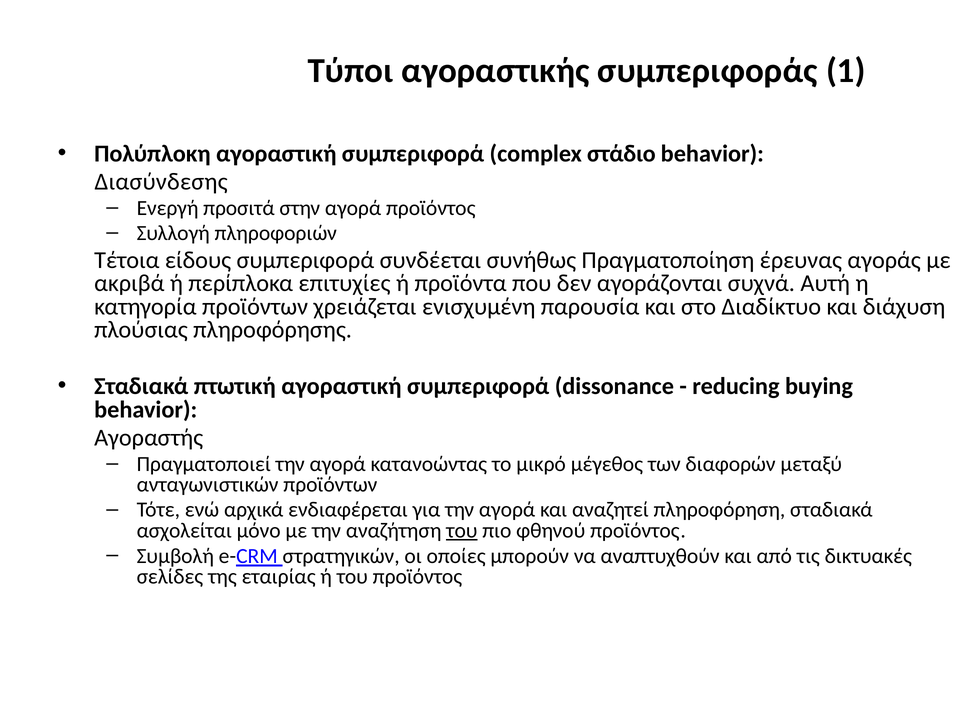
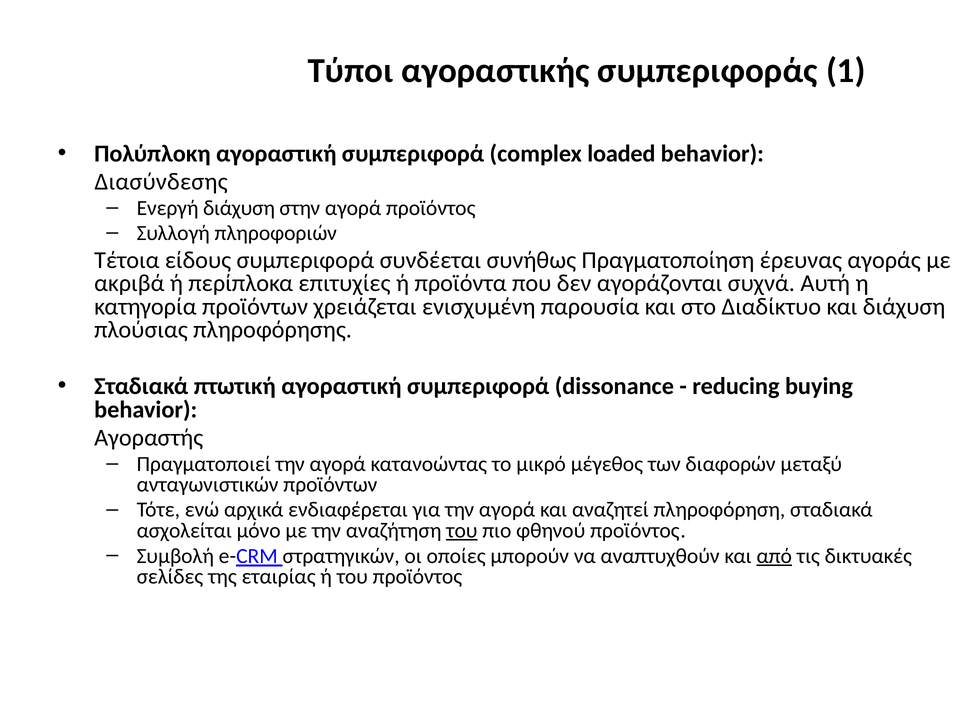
στάδιο: στάδιο -> loaded
Ενεργή προσιτά: προσιτά -> διάχυση
από underline: none -> present
